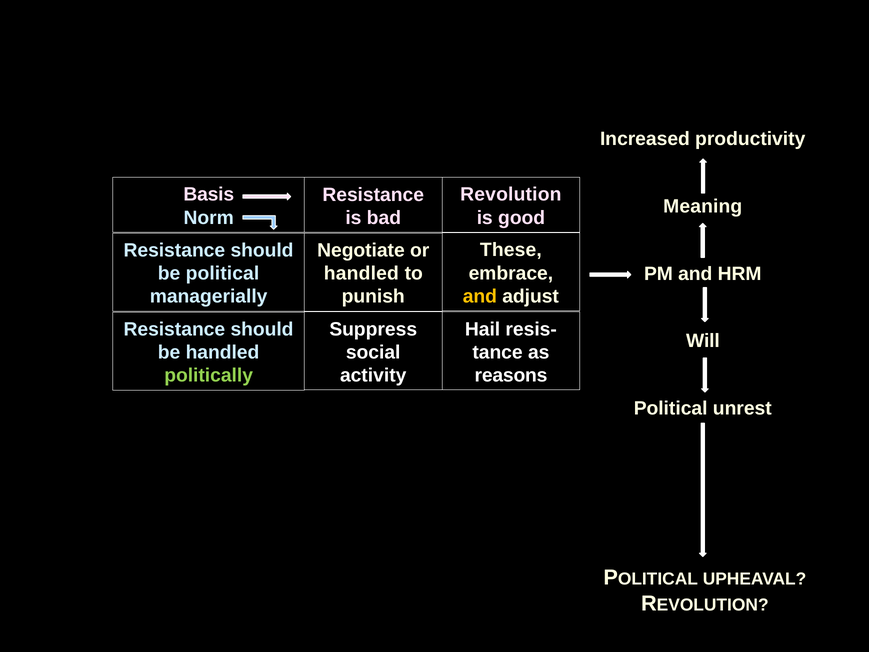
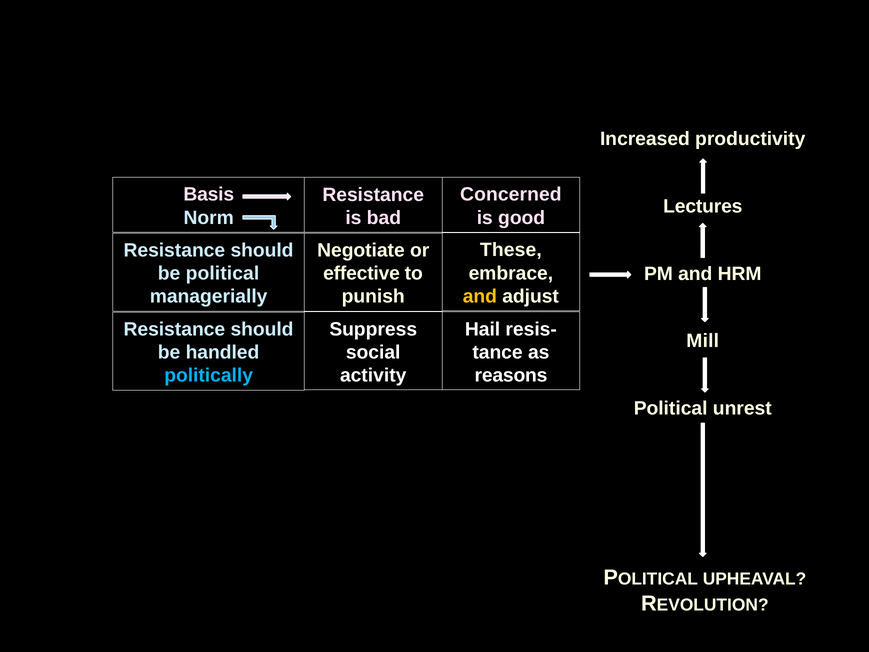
Revolution: Revolution -> Concerned
Meaning: Meaning -> Lectures
handled at (361, 273): handled -> effective
Will: Will -> Mill
politically colour: light green -> light blue
